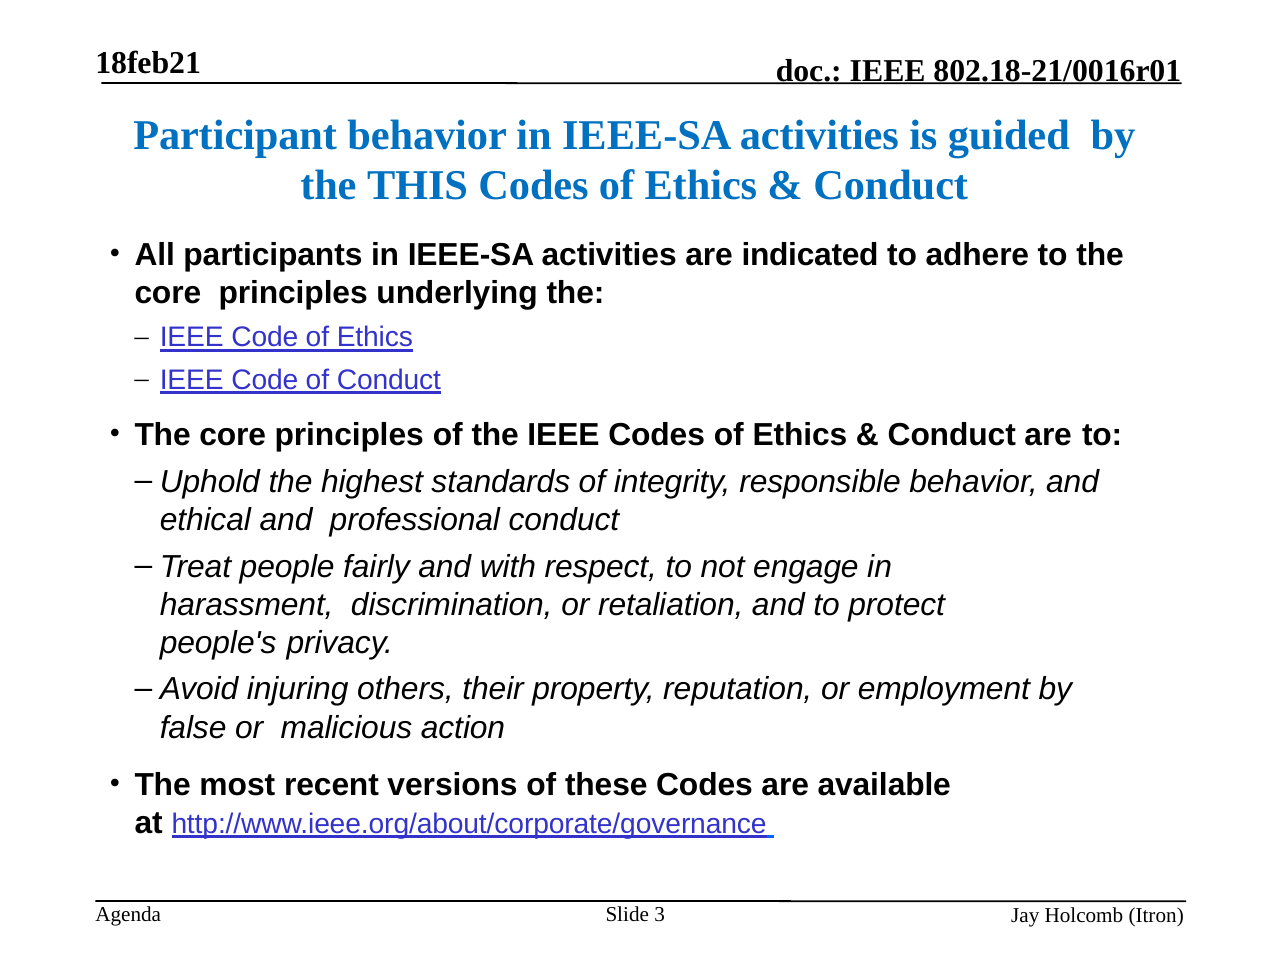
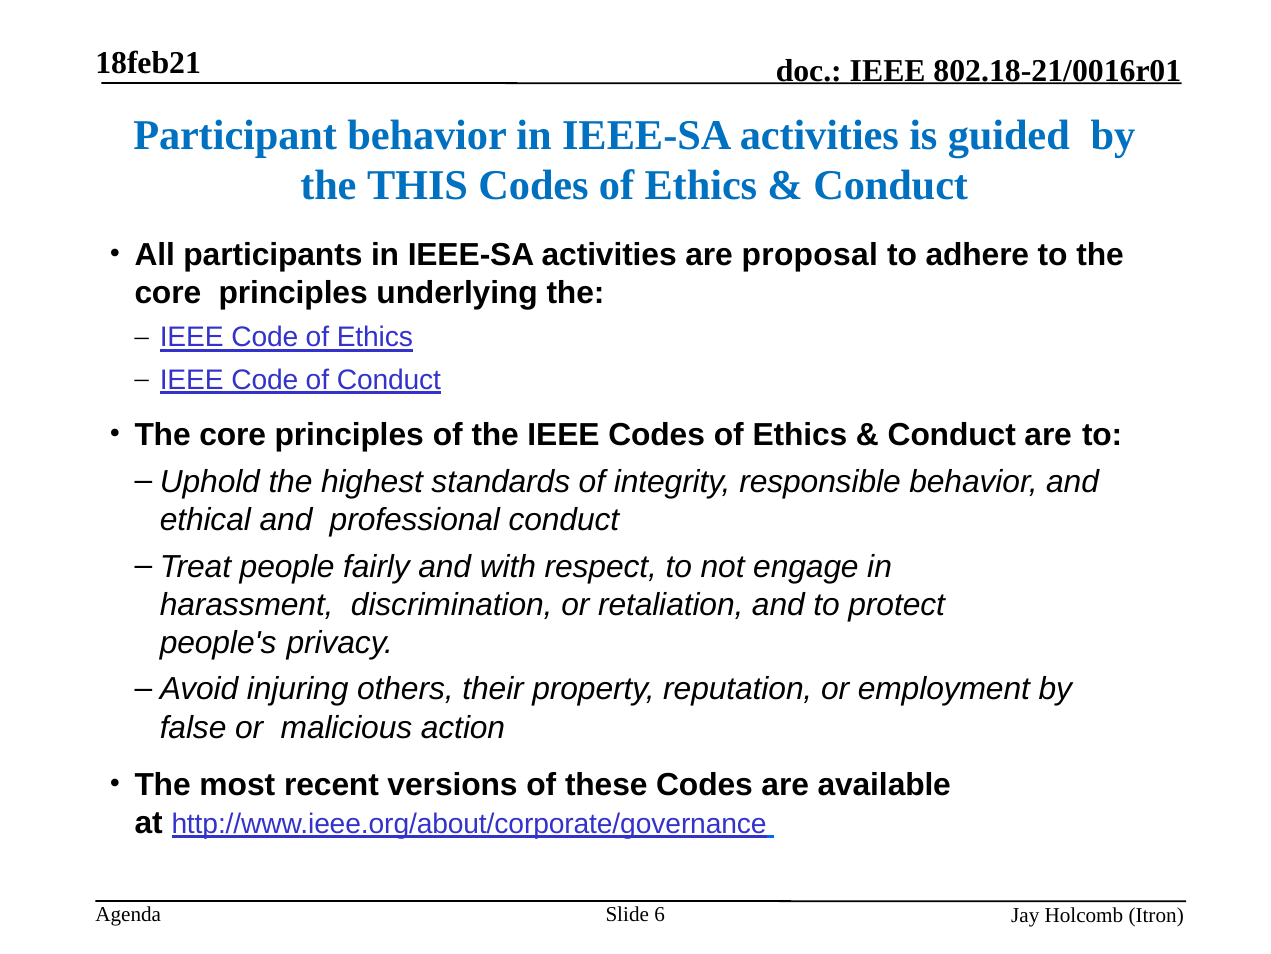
indicated: indicated -> proposal
3: 3 -> 6
